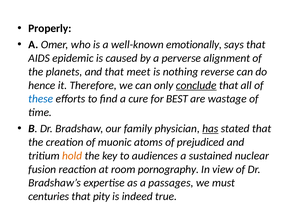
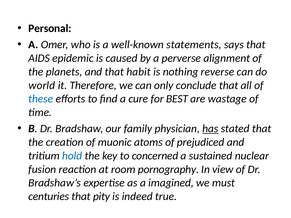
Properly: Properly -> Personal
emotionally: emotionally -> statements
meet: meet -> habit
hence: hence -> world
conclude underline: present -> none
hold colour: orange -> blue
audiences: audiences -> concerned
passages: passages -> imagined
